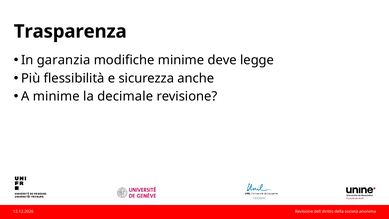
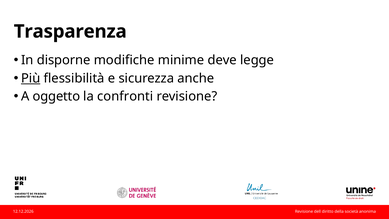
garanzia: garanzia -> disporne
Più underline: none -> present
A minime: minime -> oggetto
decimale: decimale -> confronti
